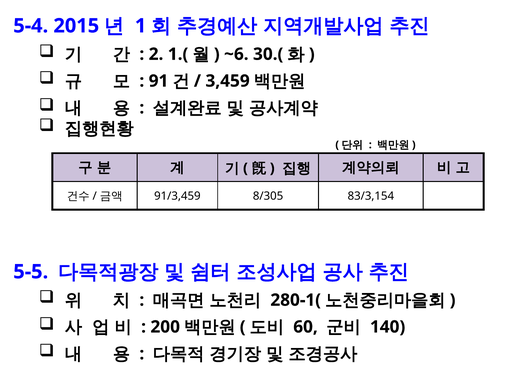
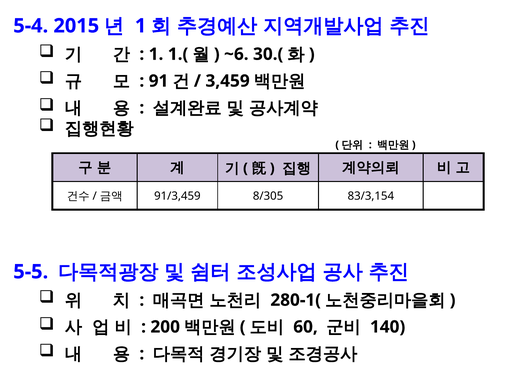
2 at (156, 54): 2 -> 1
